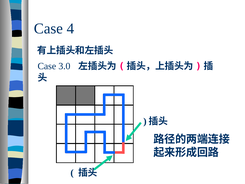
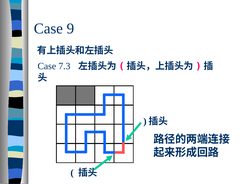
4: 4 -> 9
3.0: 3.0 -> 7.3
